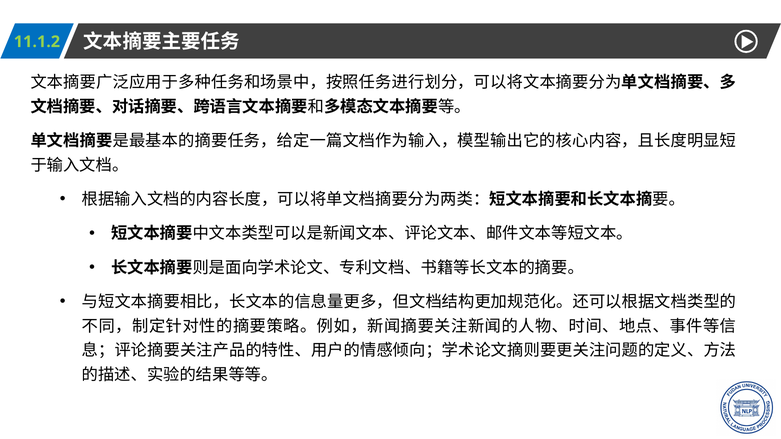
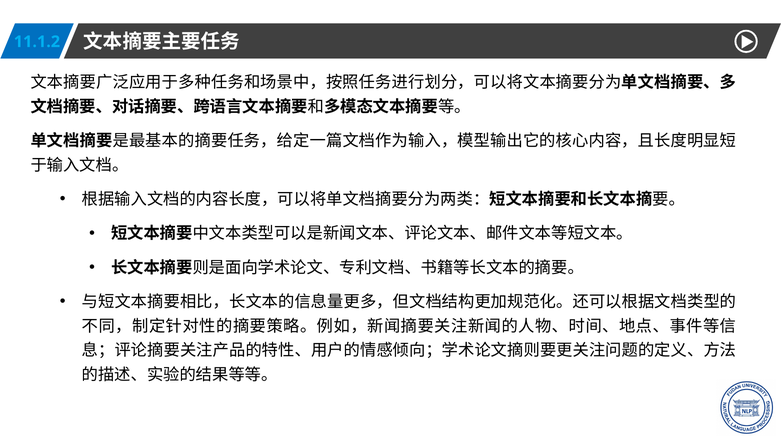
11.1.2 colour: light green -> light blue
